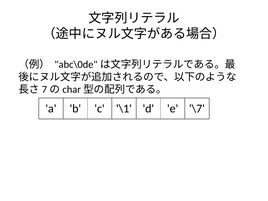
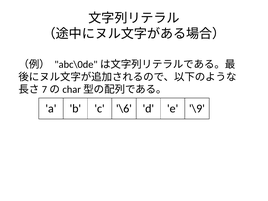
\1: \1 -> \6
\7: \7 -> \9
